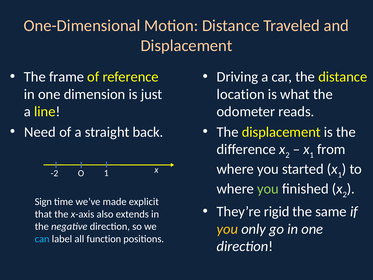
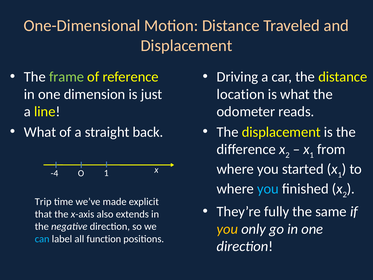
frame colour: white -> light green
Need at (40, 132): Need -> What
-2: -2 -> -4
you at (268, 189) colour: light green -> light blue
Sign: Sign -> Trip
rigid: rigid -> fully
